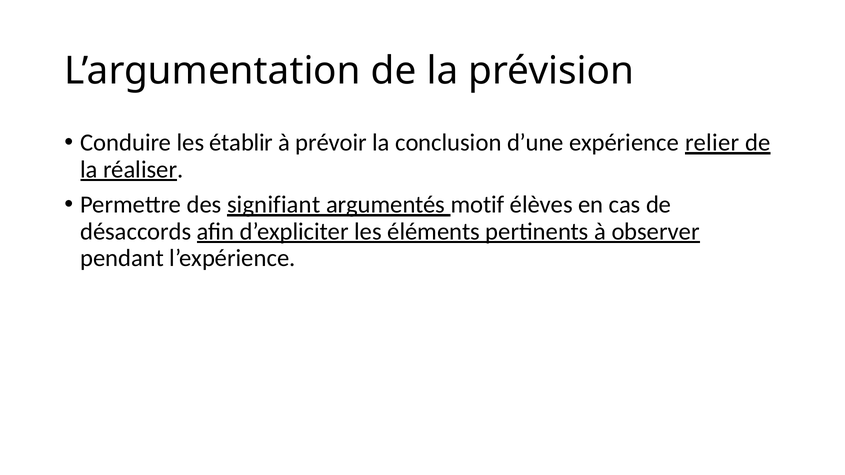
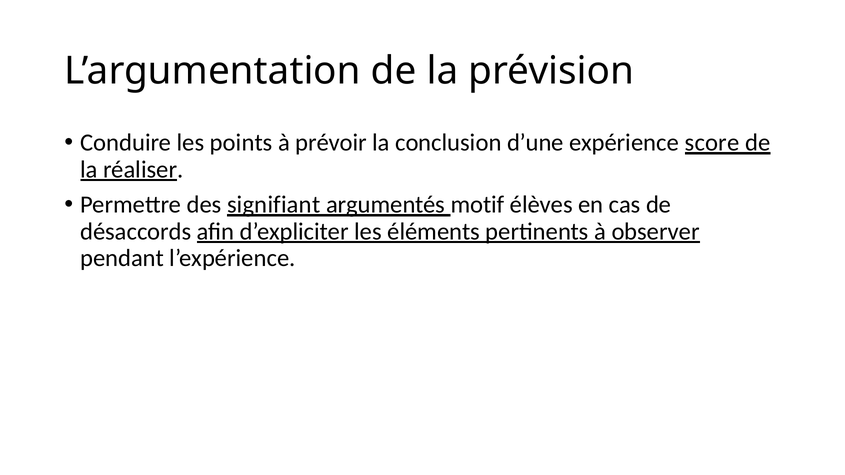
établir: établir -> points
relier: relier -> score
